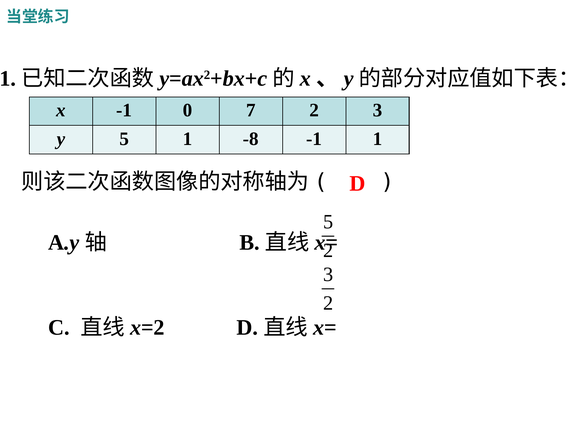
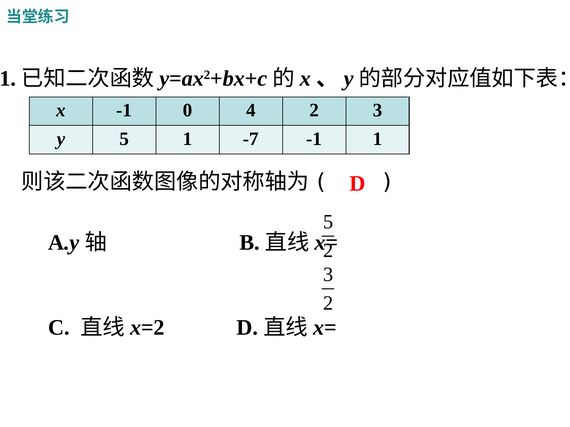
7: 7 -> 4
-8: -8 -> -7
